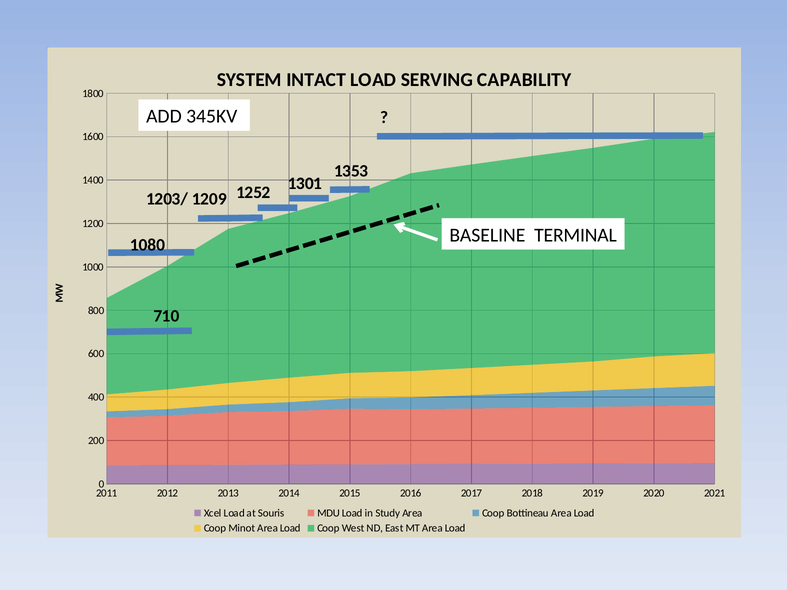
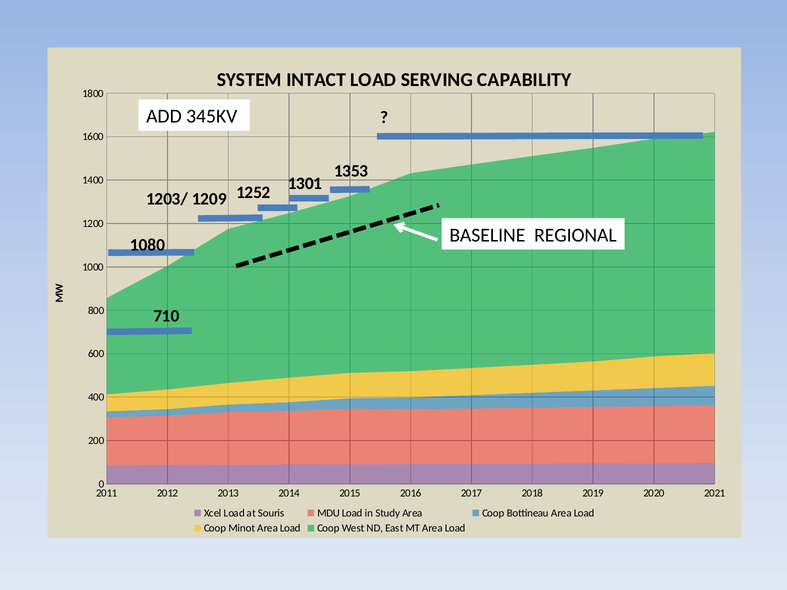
TERMINAL: TERMINAL -> REGIONAL
